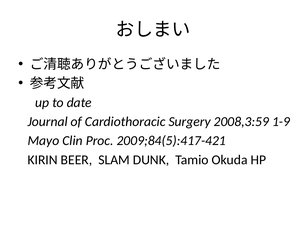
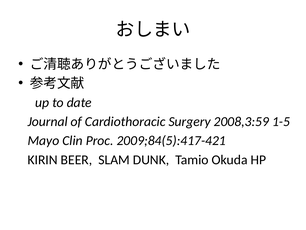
1-9: 1-9 -> 1-5
